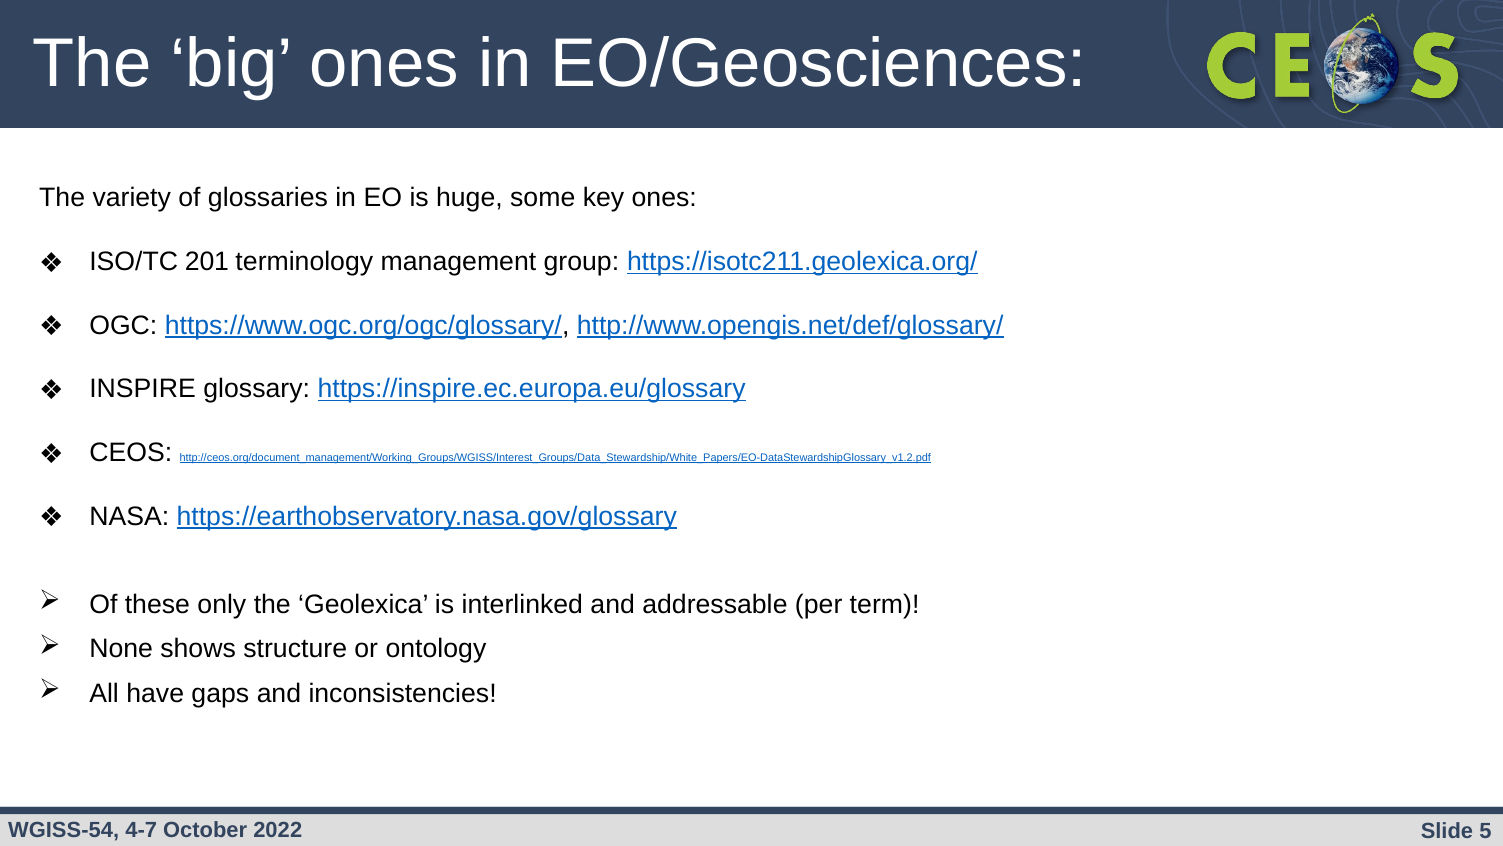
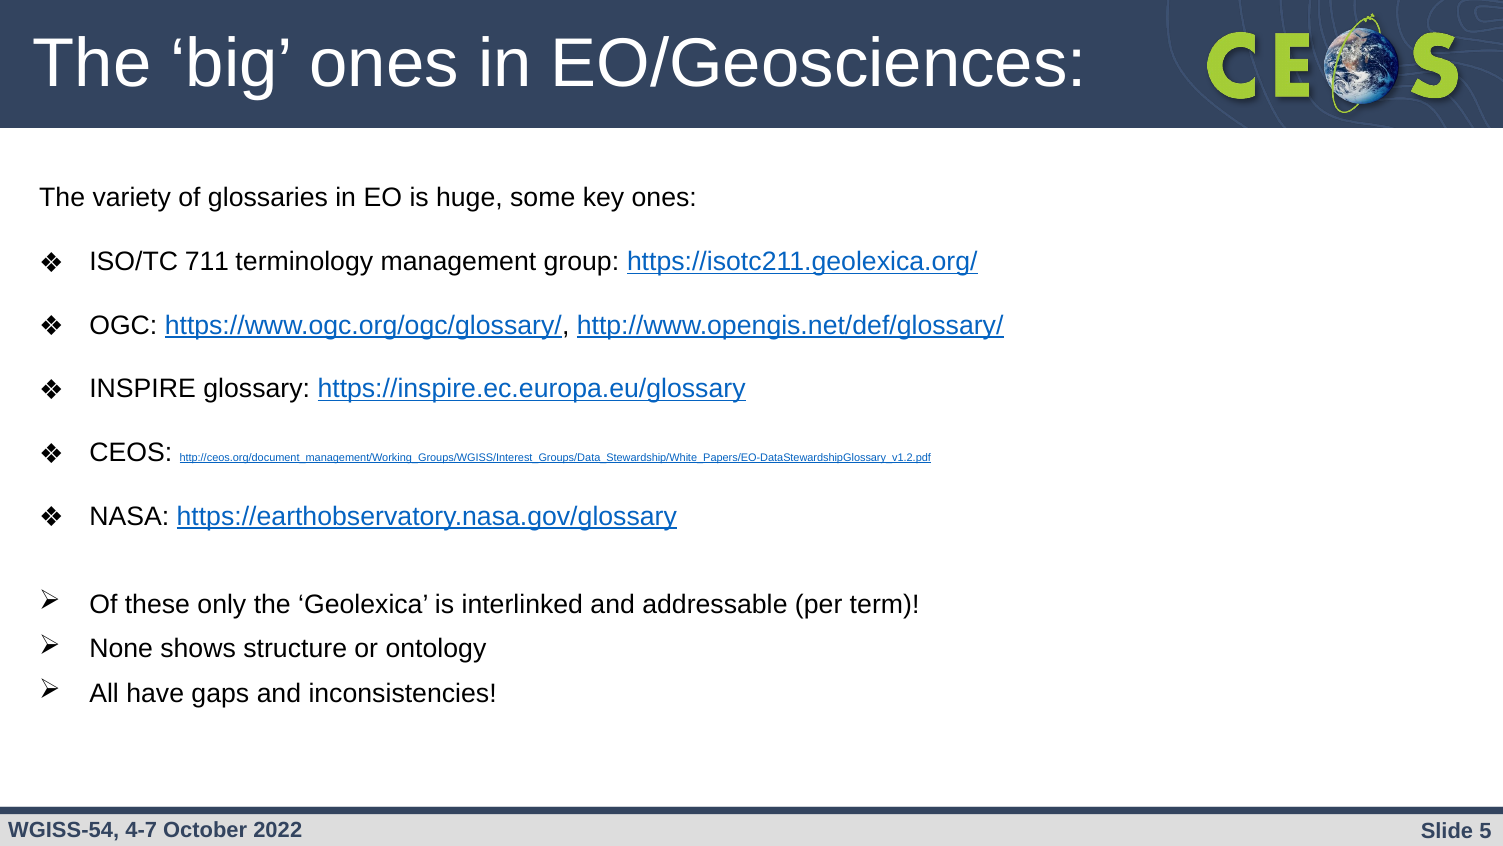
201: 201 -> 711
